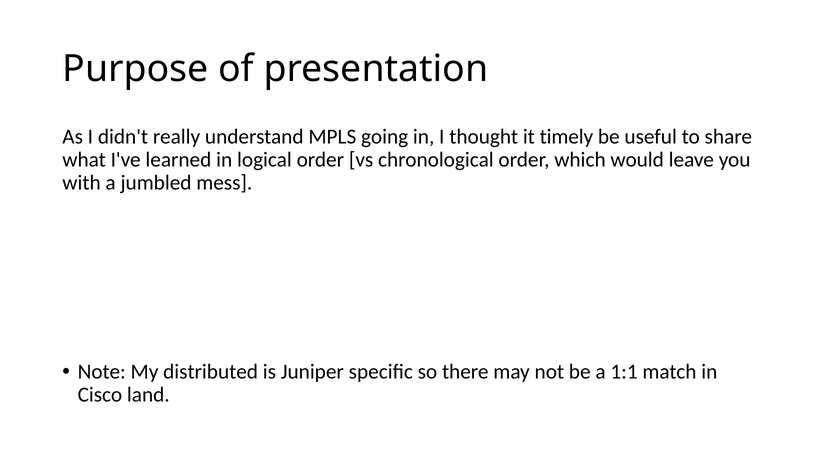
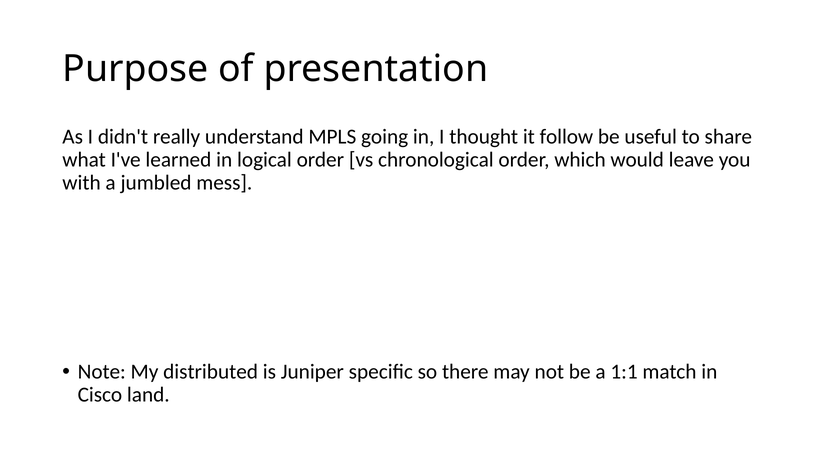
timely: timely -> follow
